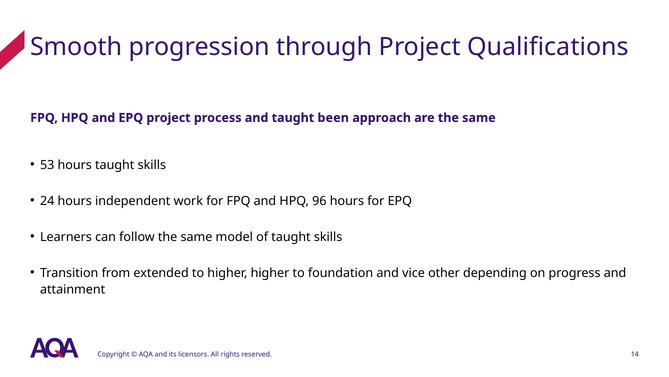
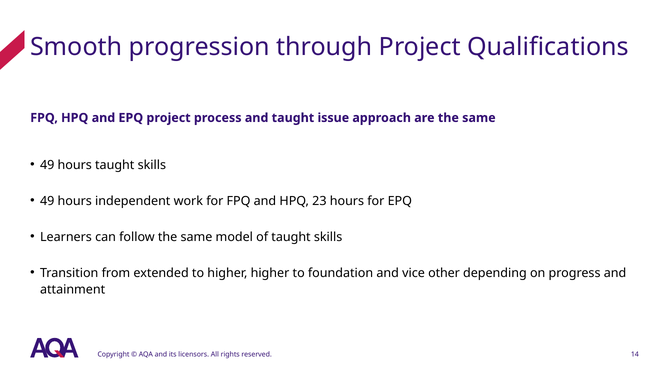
been: been -> issue
53 at (47, 165): 53 -> 49
24 at (47, 201): 24 -> 49
96: 96 -> 23
